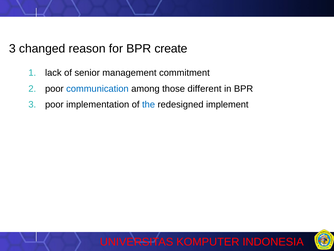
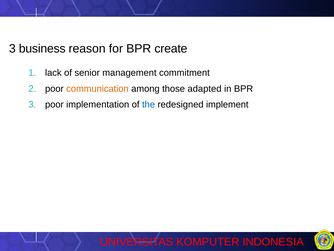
changed: changed -> business
communication colour: blue -> orange
different: different -> adapted
